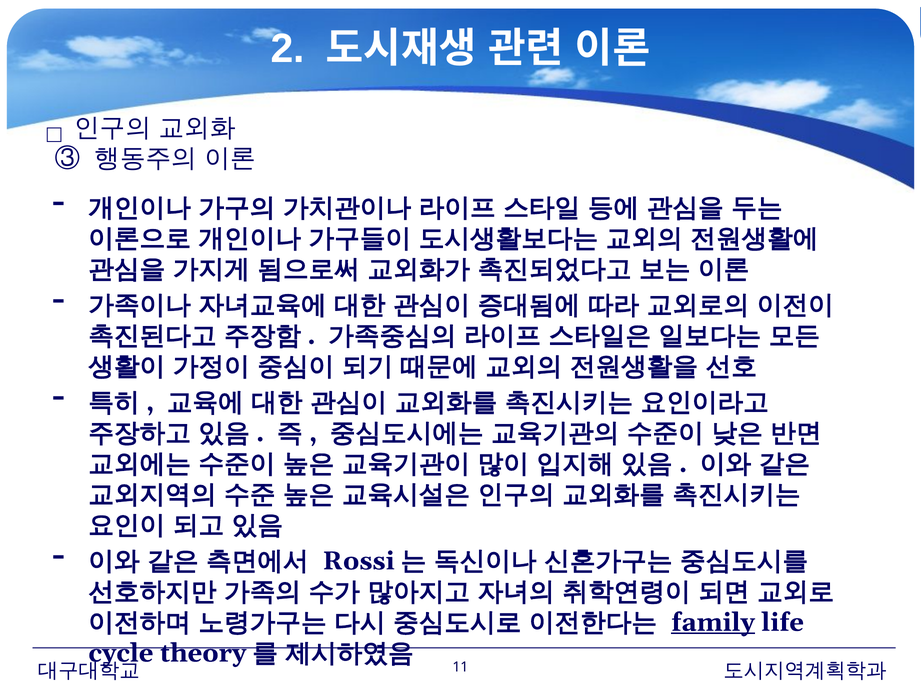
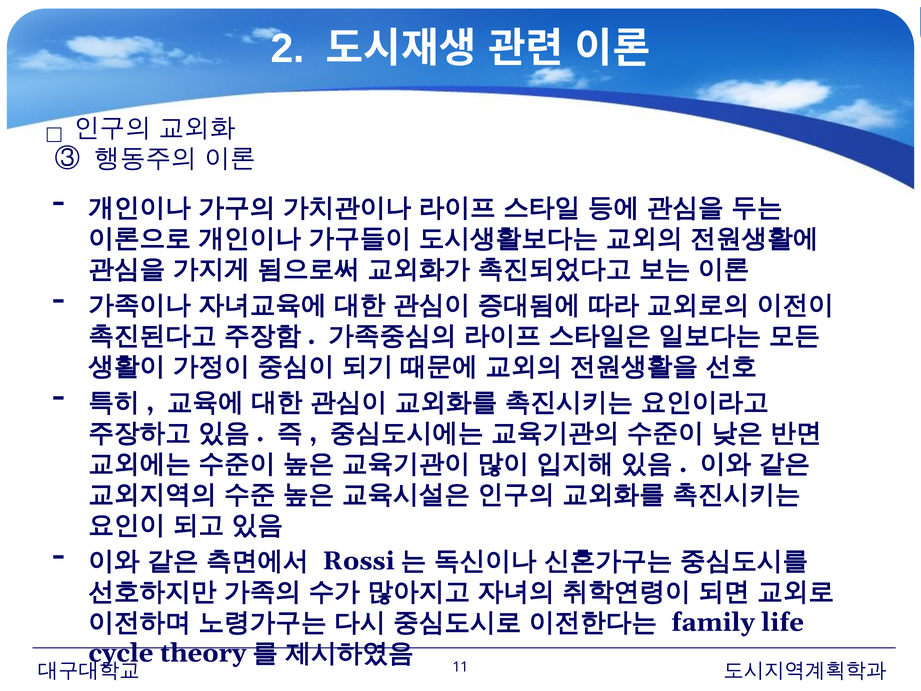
family underline: present -> none
